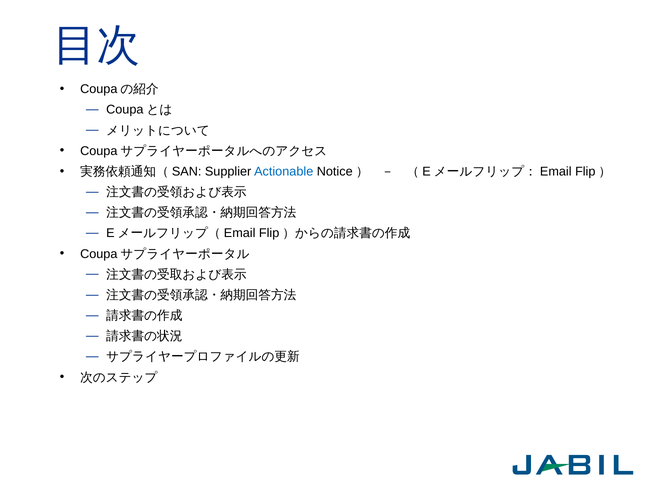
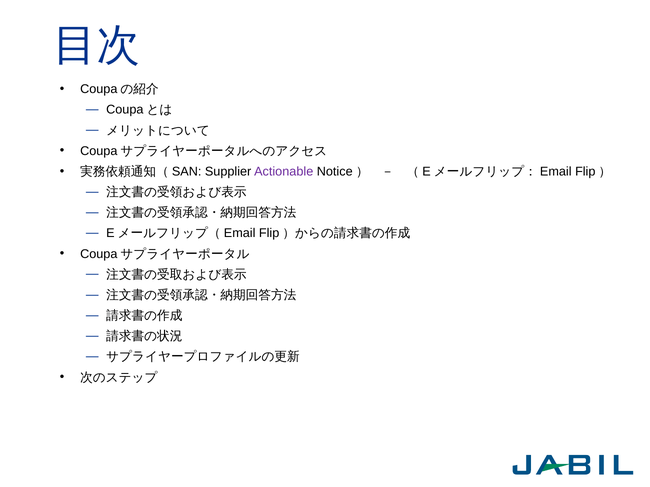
Actionable colour: blue -> purple
